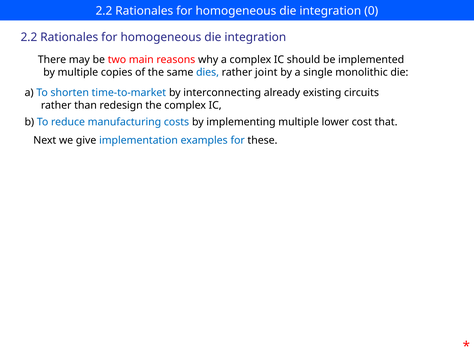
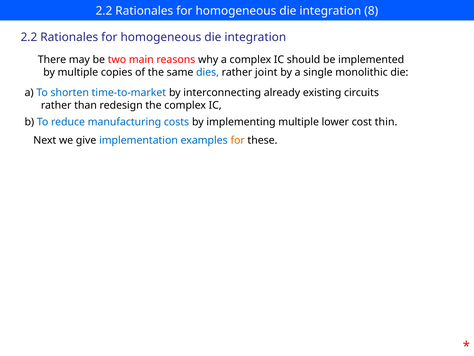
0: 0 -> 8
that: that -> thin
for at (238, 140) colour: blue -> orange
